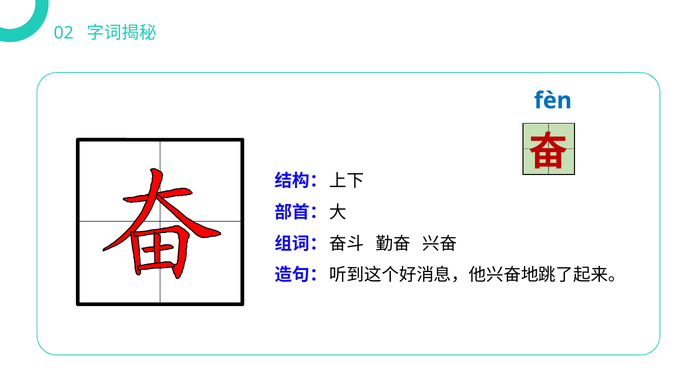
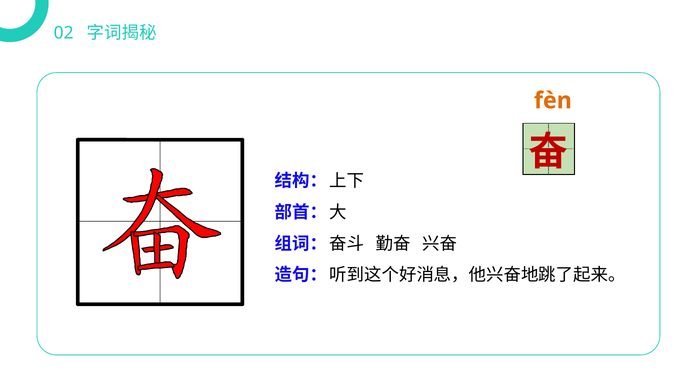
fèn colour: blue -> orange
